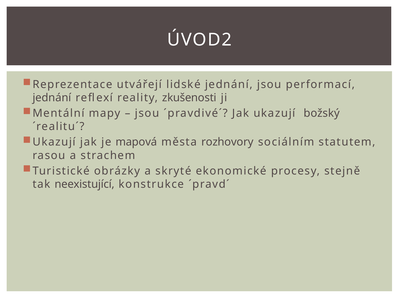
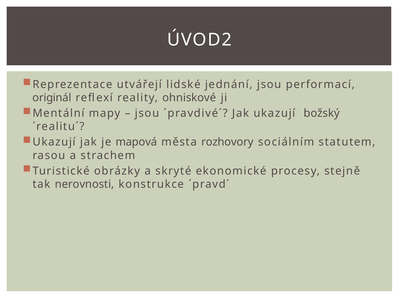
jednání at (52, 98): jednání -> originál
zkušenosti: zkušenosti -> ohniskové
neexistující: neexistující -> nerovnosti
